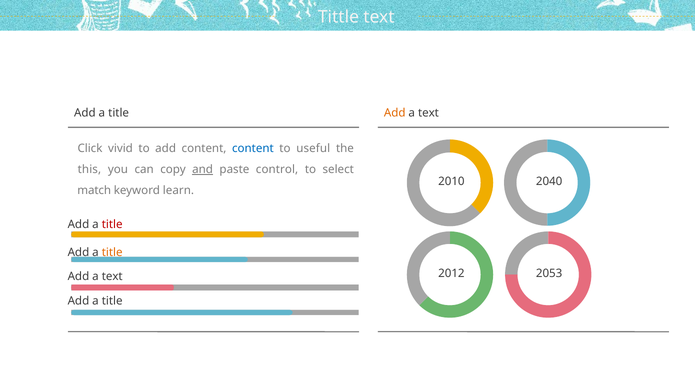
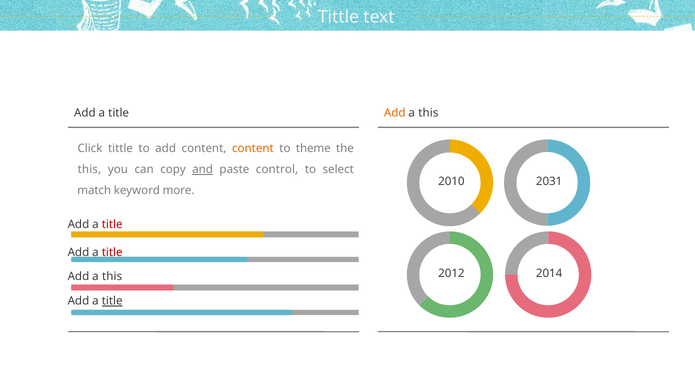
text at (428, 113): text -> this
Click vivid: vivid -> tittle
content at (253, 149) colour: blue -> orange
useful: useful -> theme
2040: 2040 -> 2031
learn: learn -> more
title at (112, 252) colour: orange -> red
2053: 2053 -> 2014
text at (112, 276): text -> this
title at (112, 301) underline: none -> present
